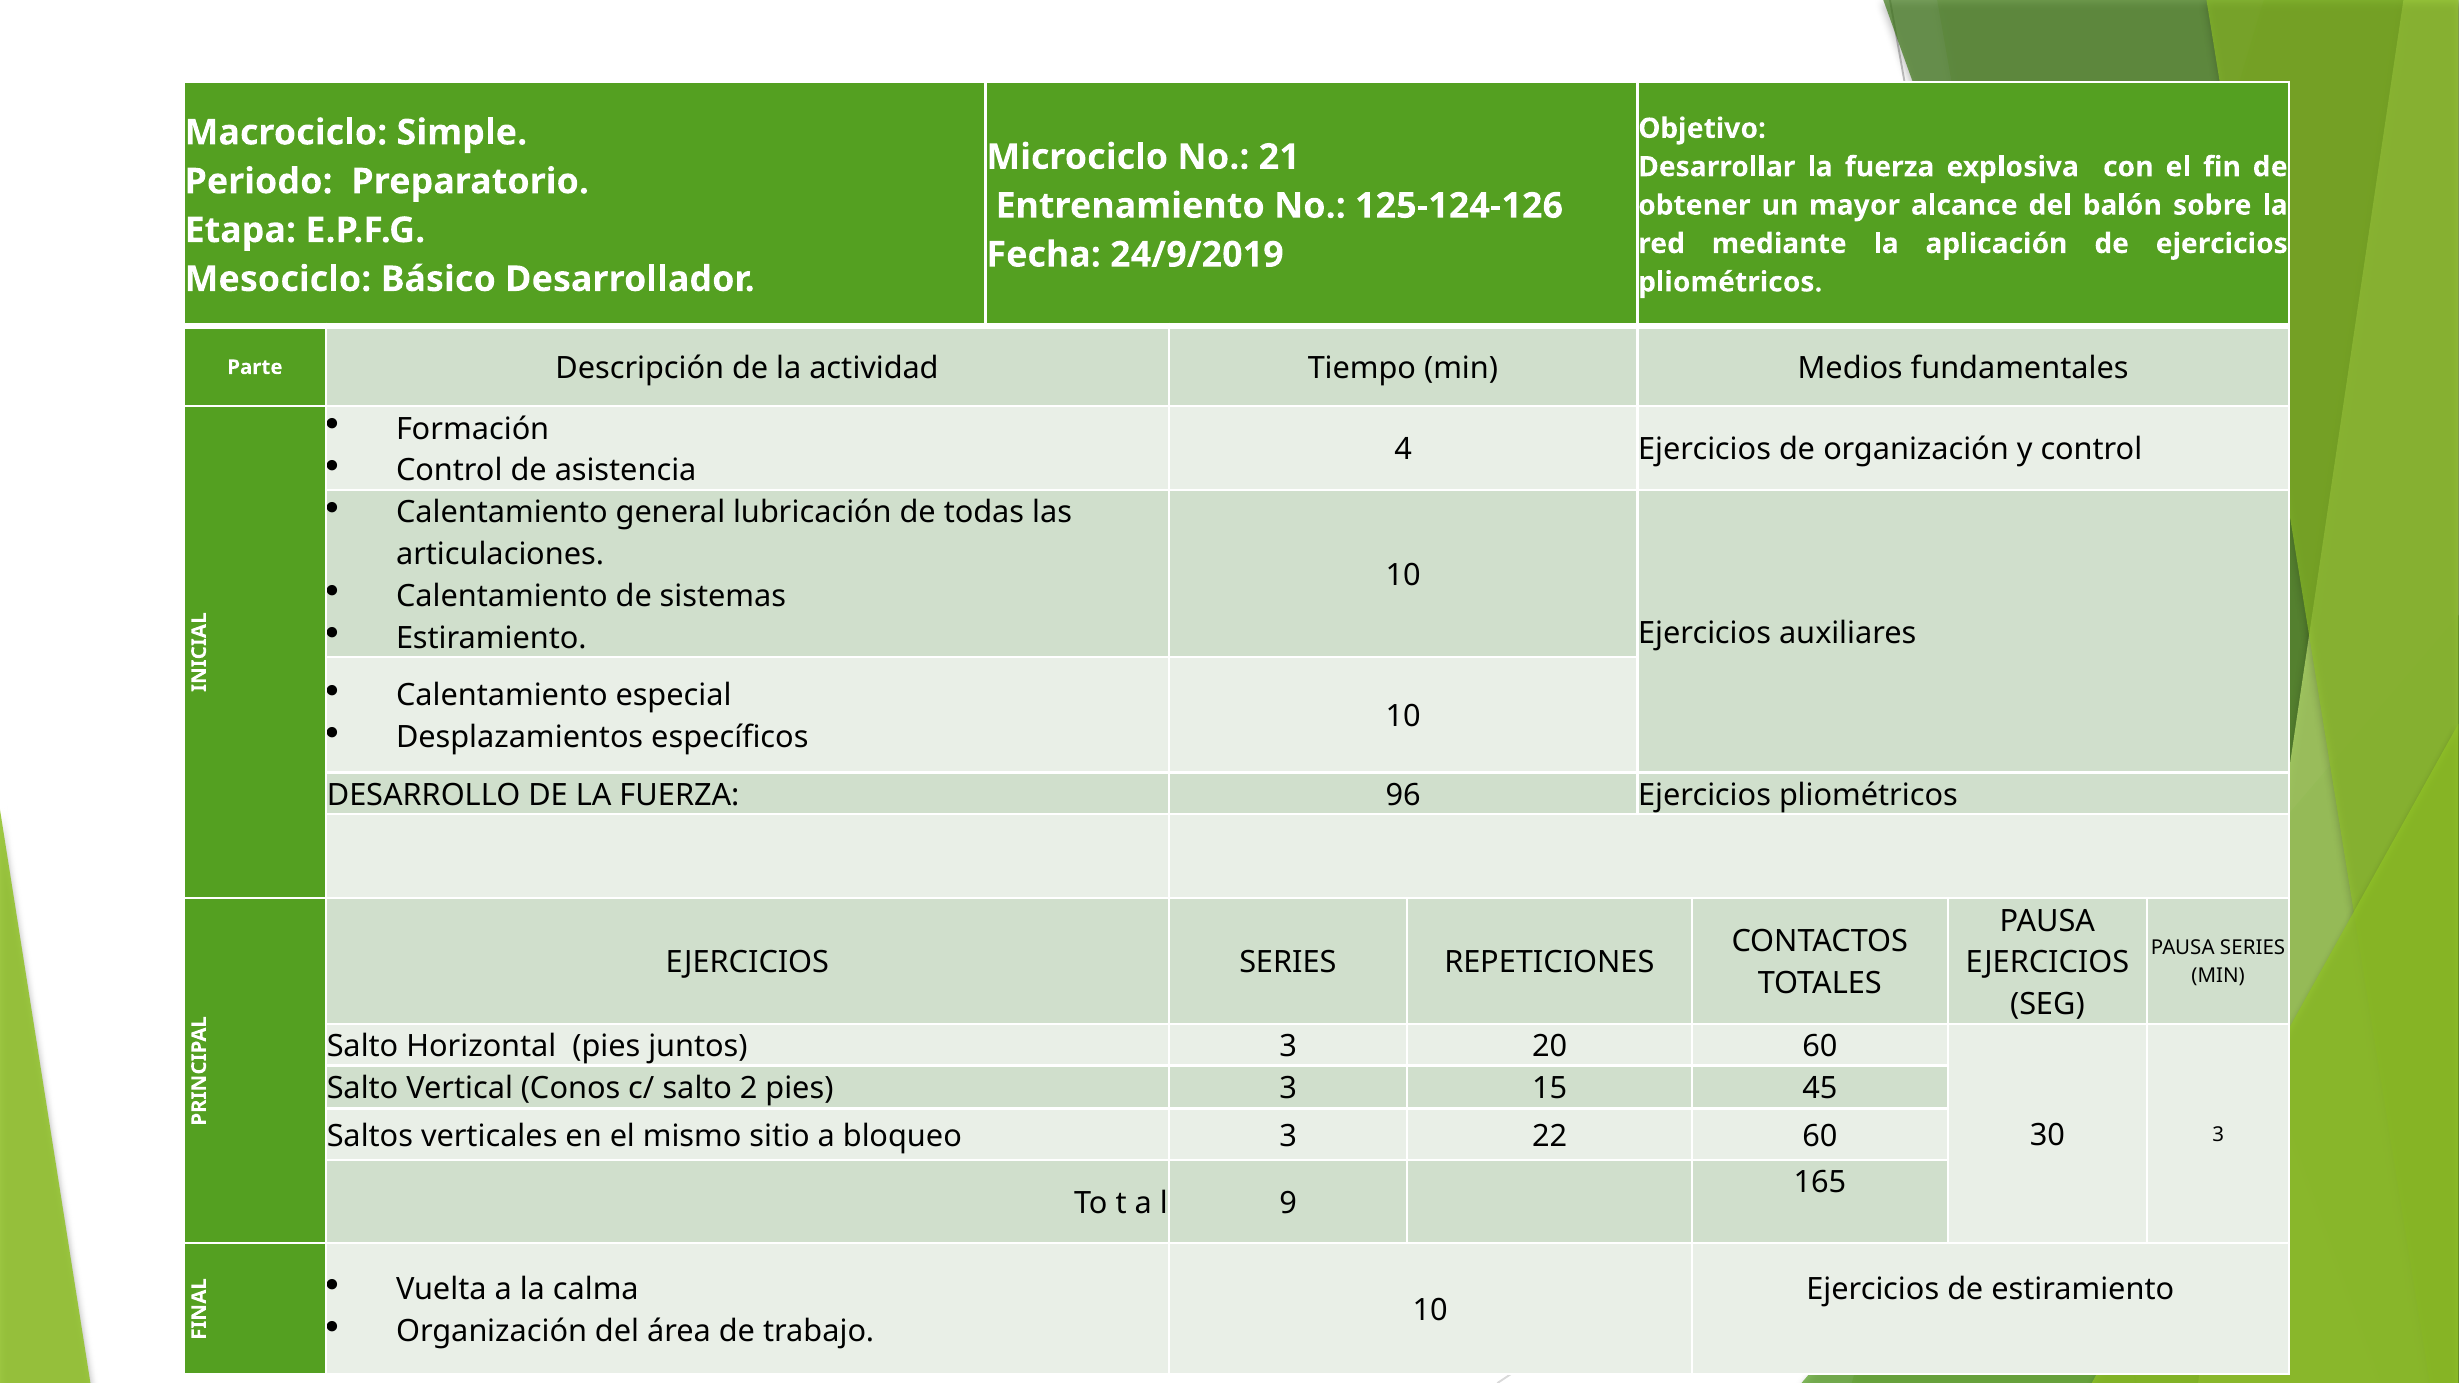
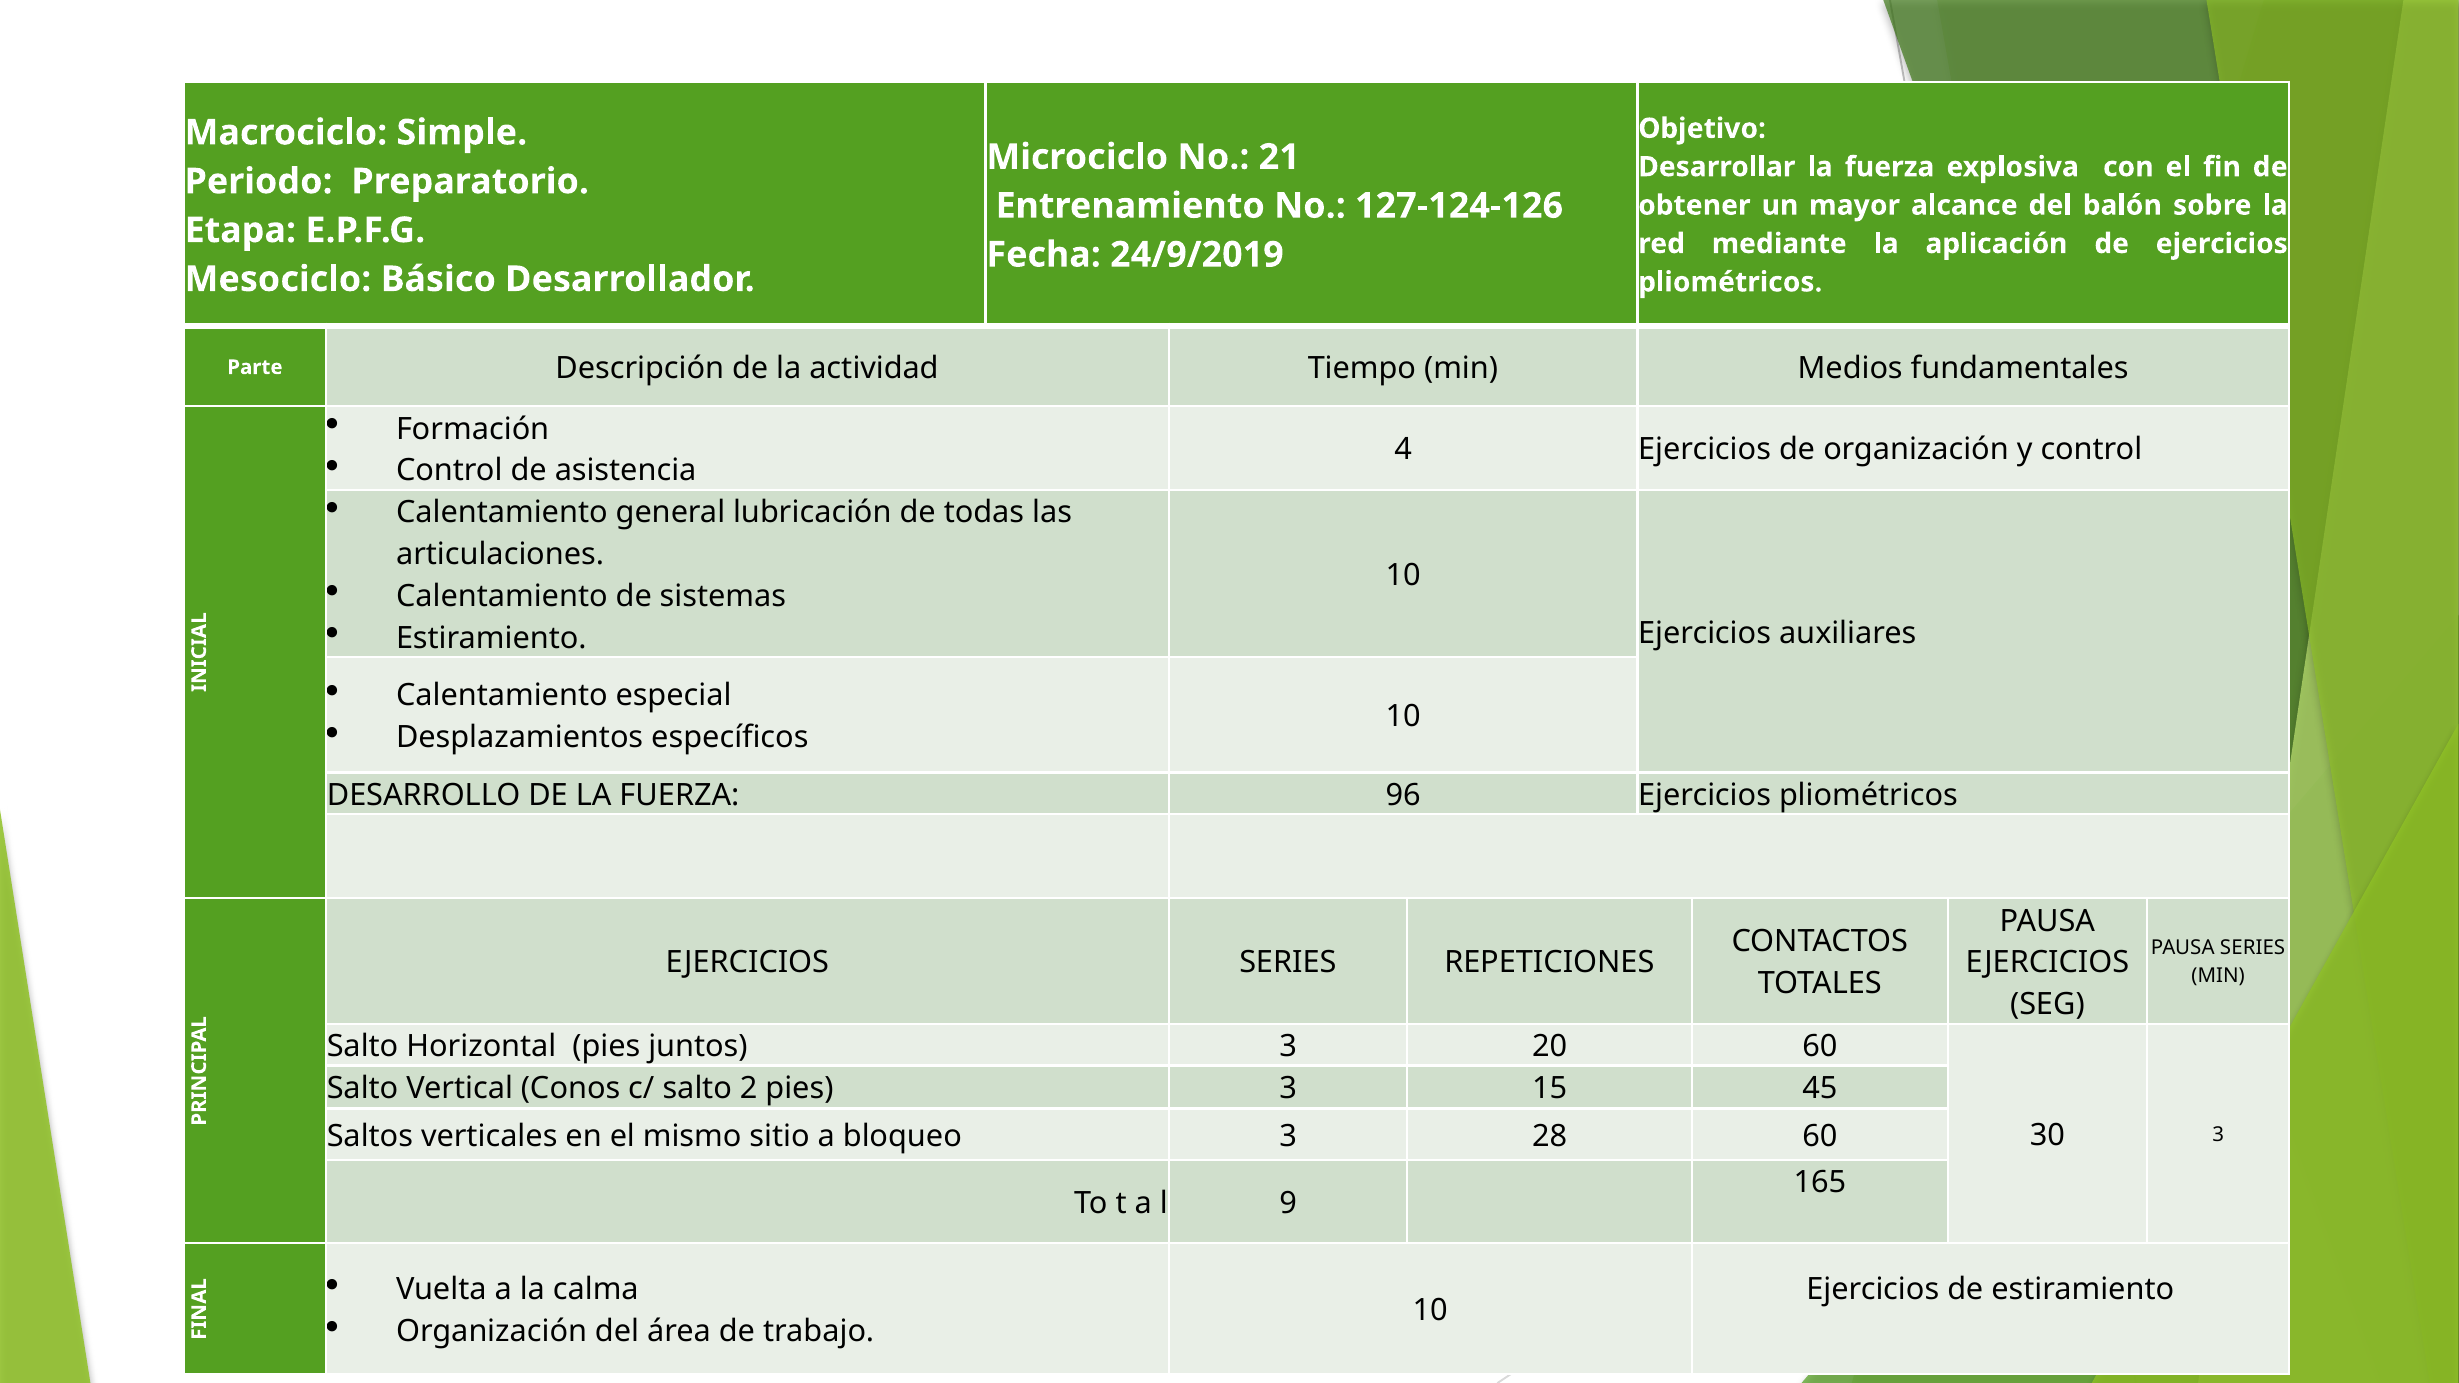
125-124-126: 125-124-126 -> 127-124-126
22: 22 -> 28
